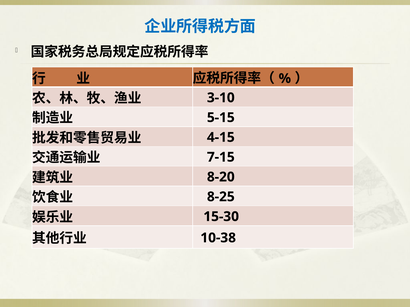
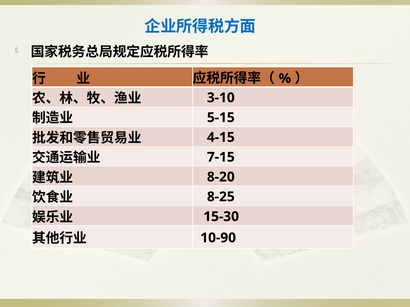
10-38: 10-38 -> 10-90
